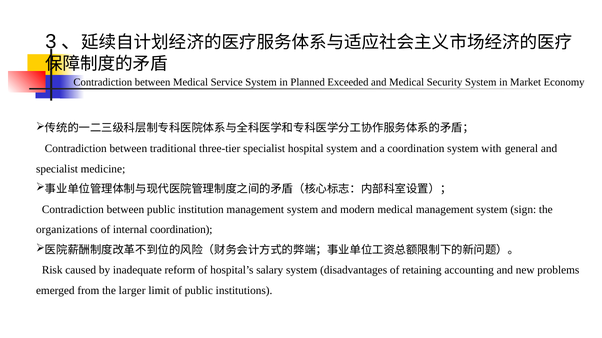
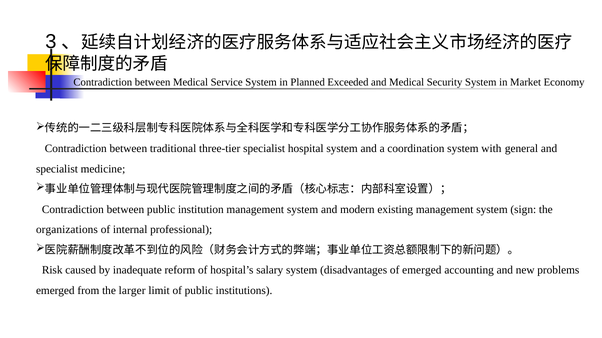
modern medical: medical -> existing
internal coordination: coordination -> professional
of retaining: retaining -> emerged
